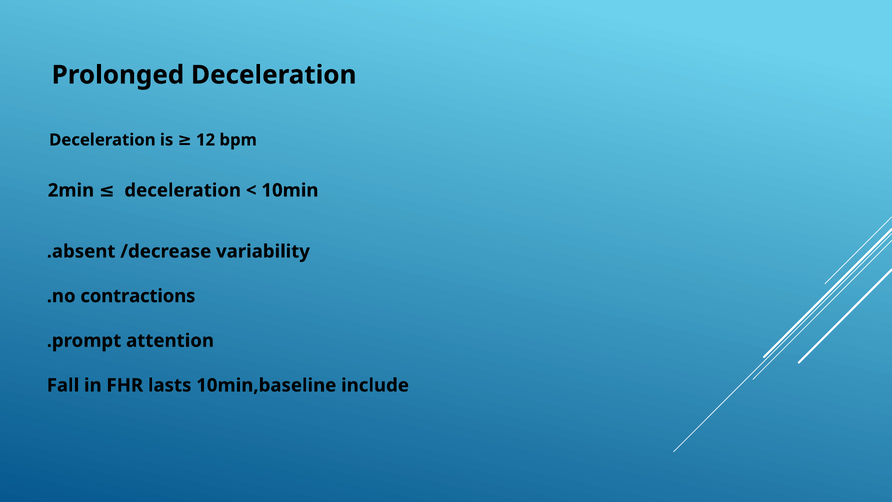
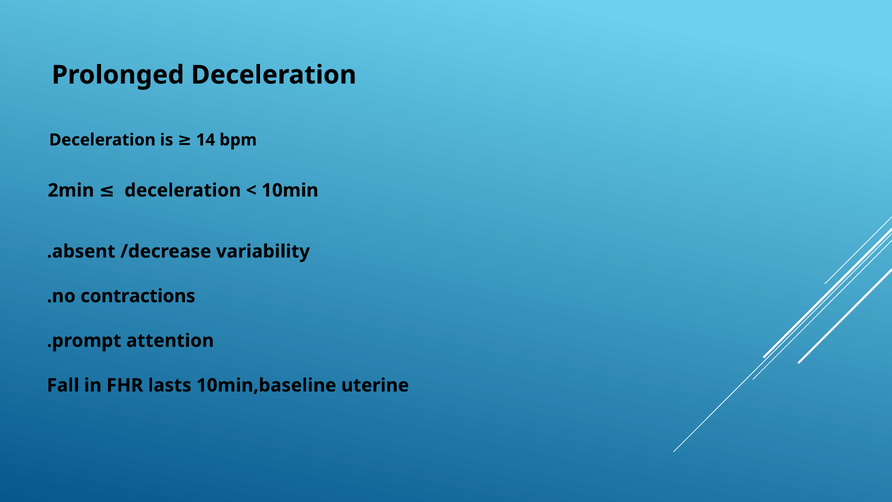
12: 12 -> 14
include: include -> uterine
